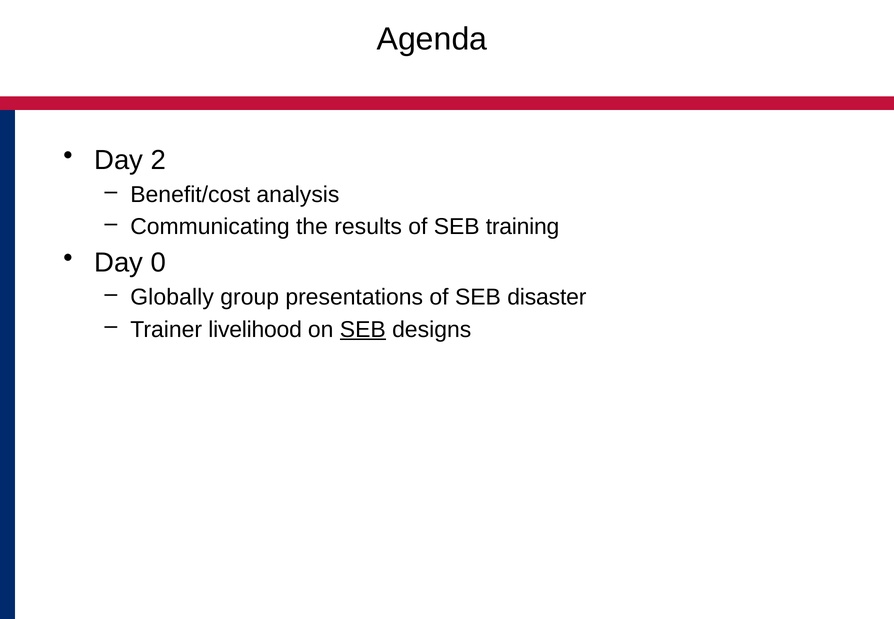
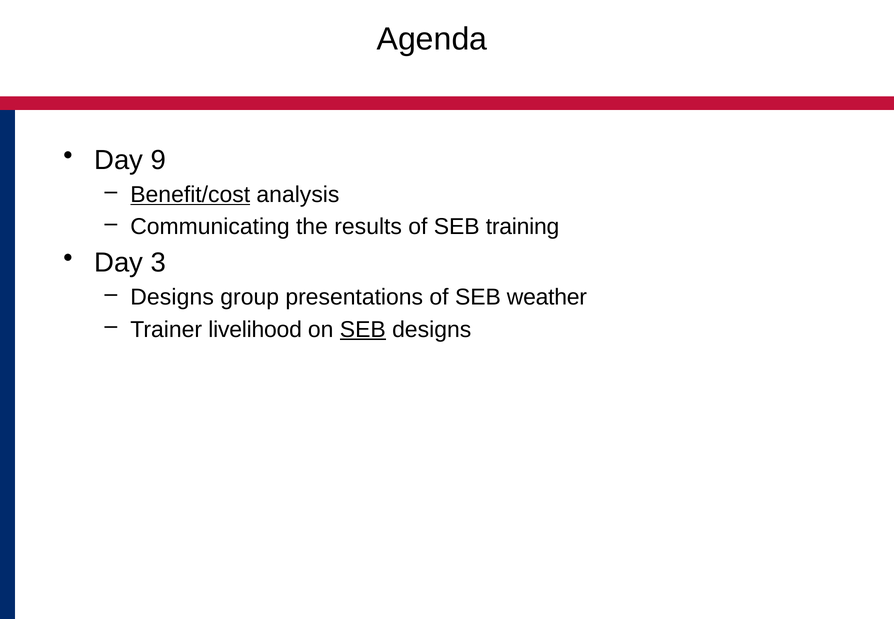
2: 2 -> 9
Benefit/cost underline: none -> present
0: 0 -> 3
Globally at (172, 297): Globally -> Designs
disaster: disaster -> weather
